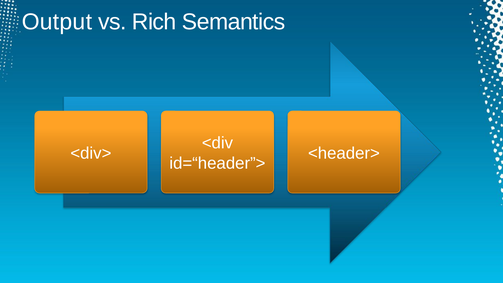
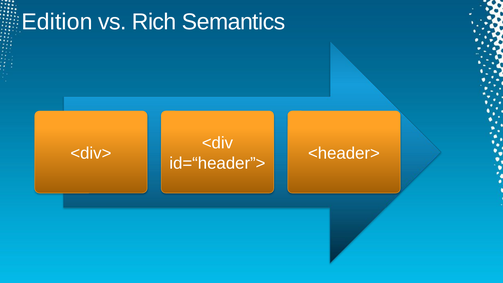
Output: Output -> Edition
